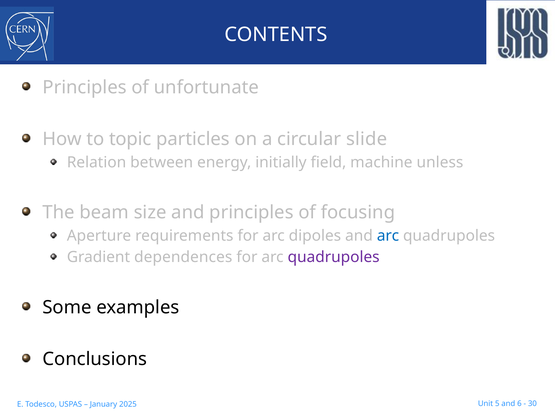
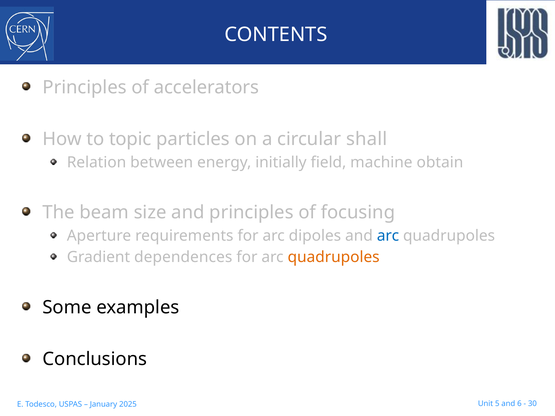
unfortunate: unfortunate -> accelerators
slide: slide -> shall
unless: unless -> obtain
quadrupoles at (334, 257) colour: purple -> orange
